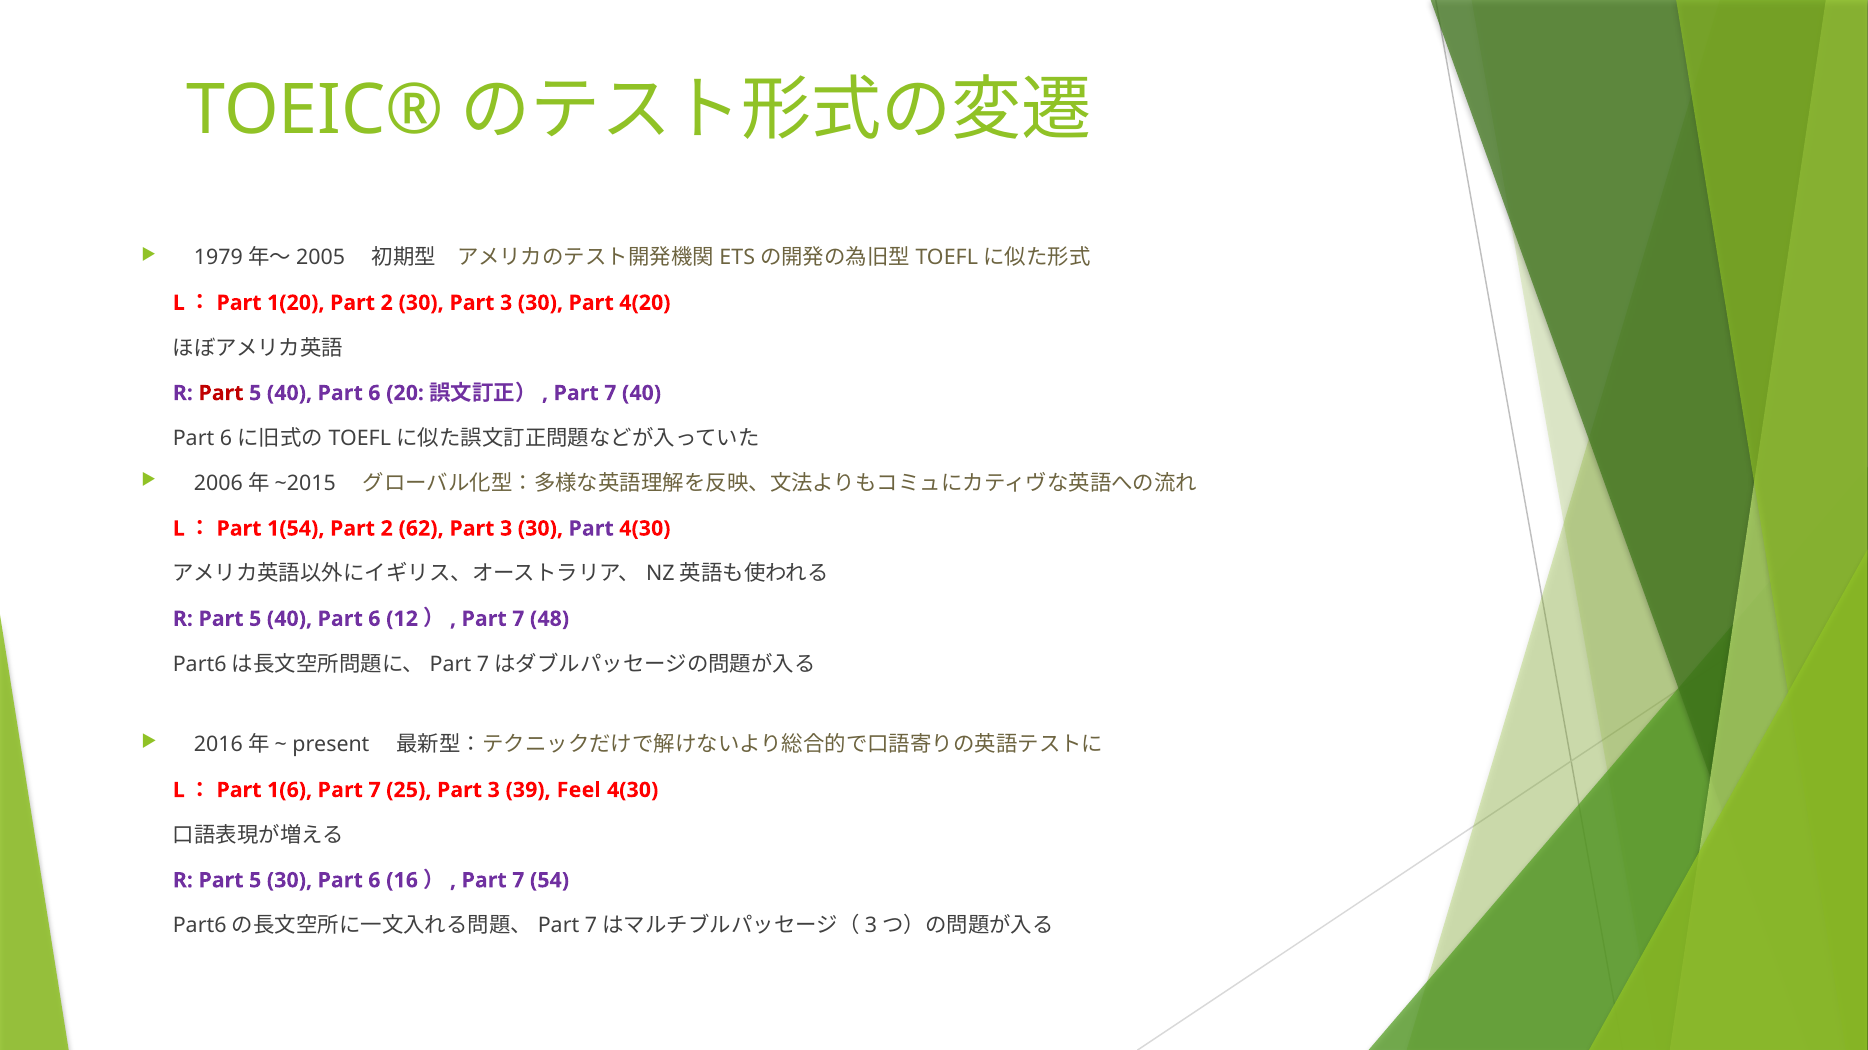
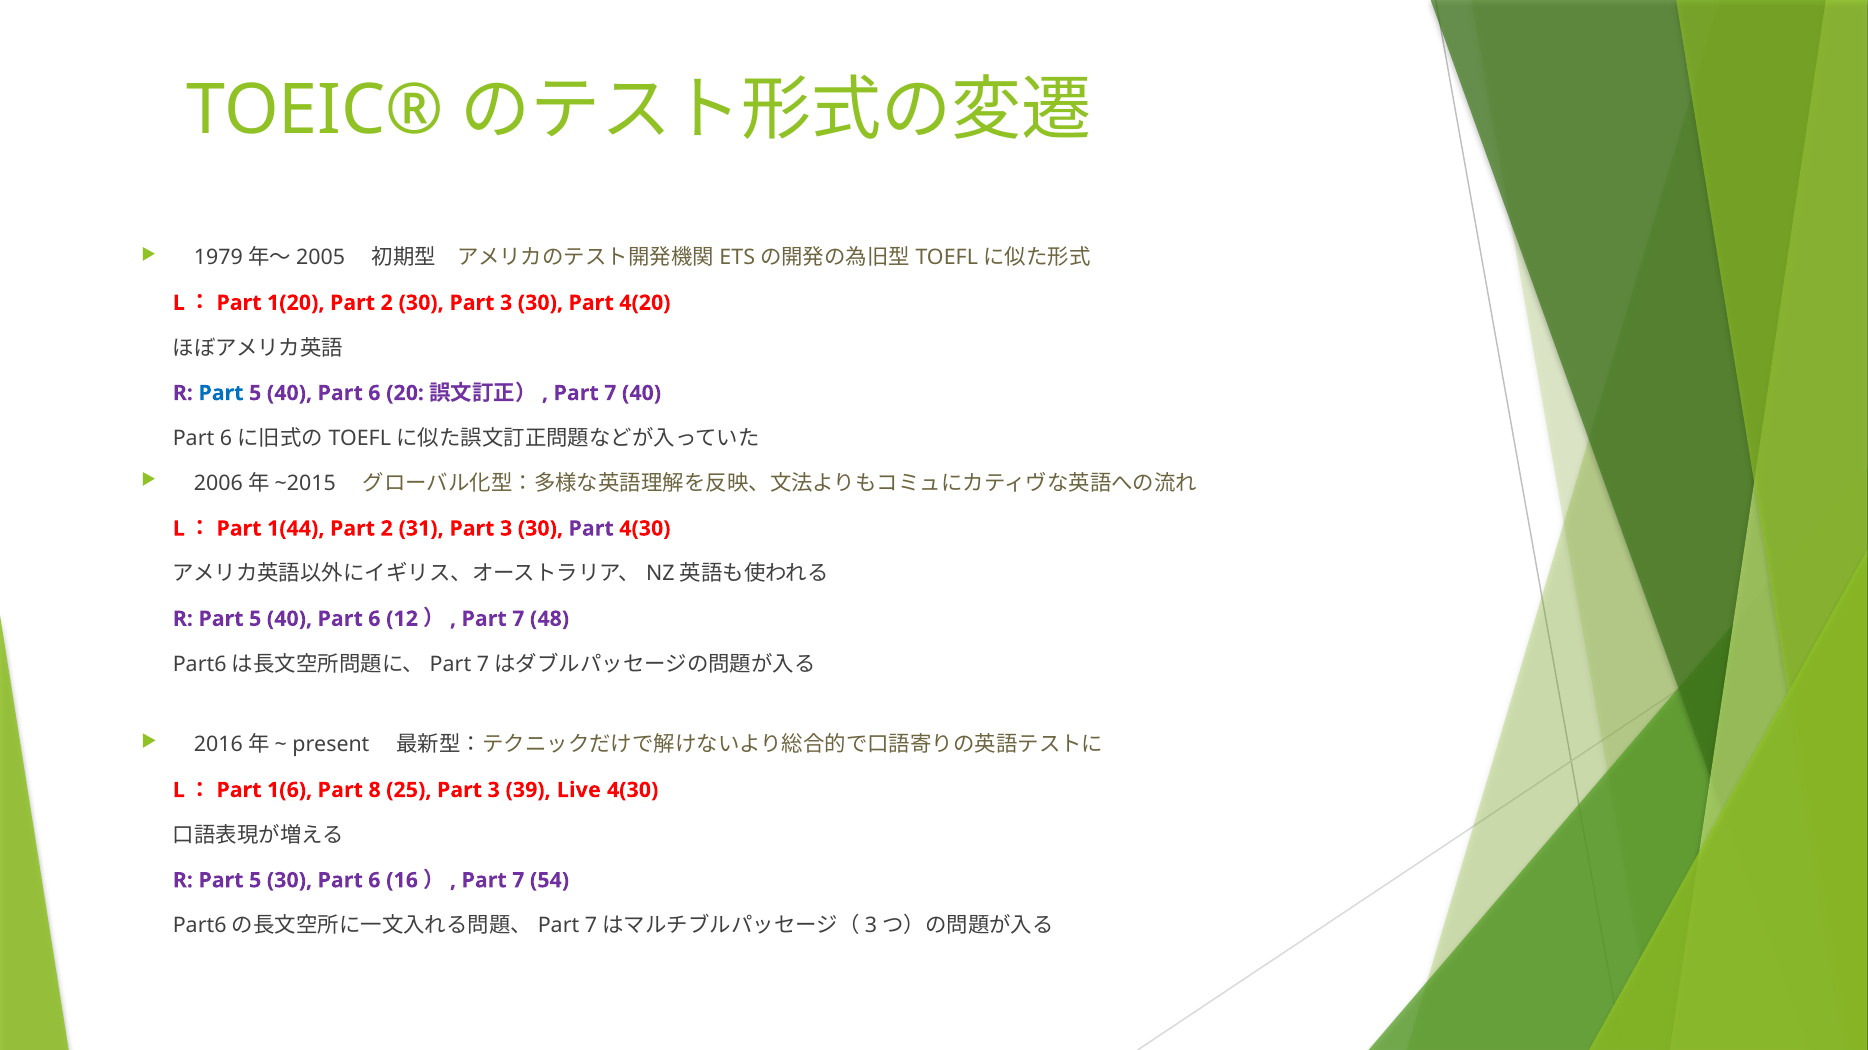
Part at (221, 393) colour: red -> blue
1(54: 1(54 -> 1(44
62: 62 -> 31
1(6 Part 7: 7 -> 8
Feel: Feel -> Live
